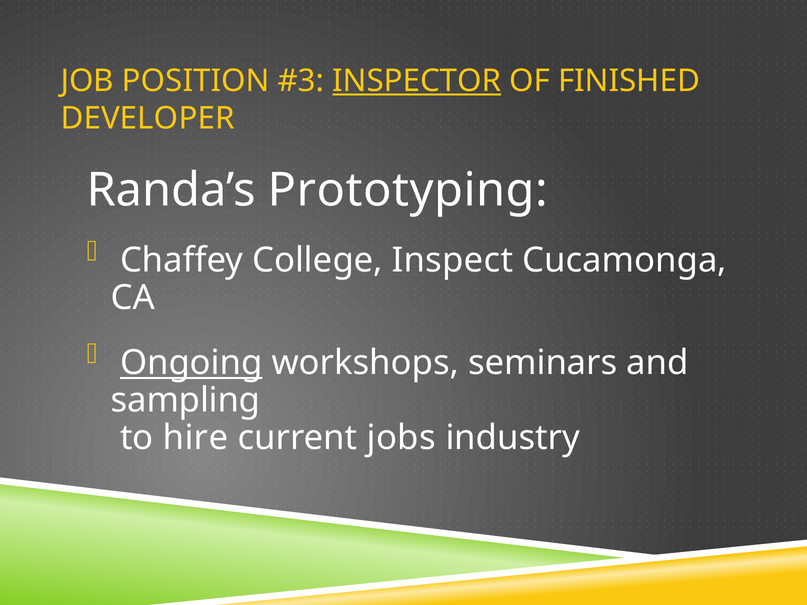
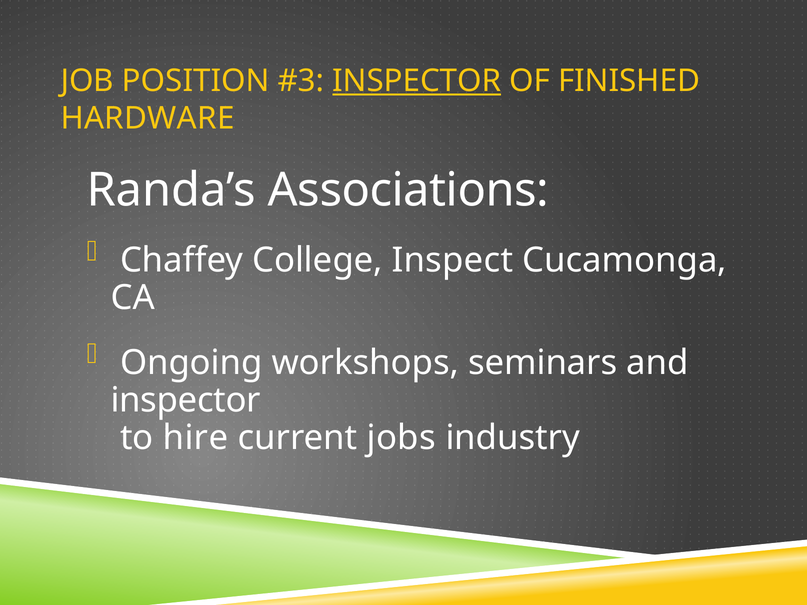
DEVELOPER: DEVELOPER -> HARDWARE
Prototyping: Prototyping -> Associations
Ongoing underline: present -> none
sampling at (186, 401): sampling -> inspector
